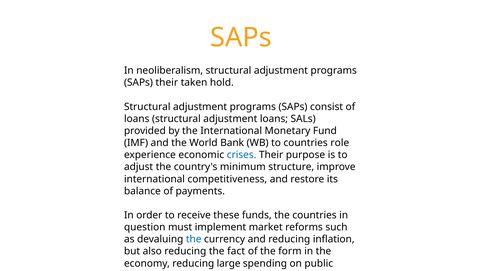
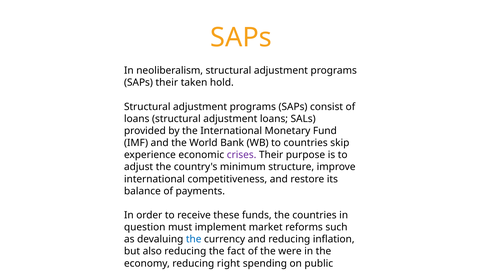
role: role -> skip
crises colour: blue -> purple
form: form -> were
large: large -> right
